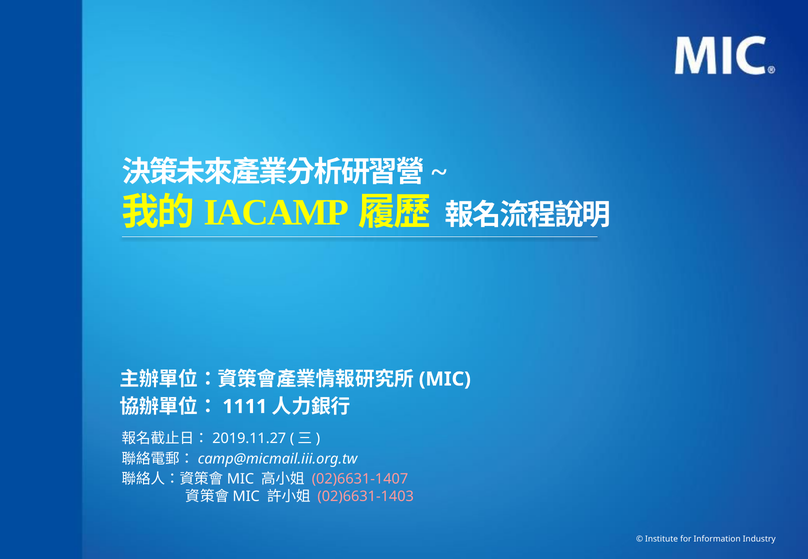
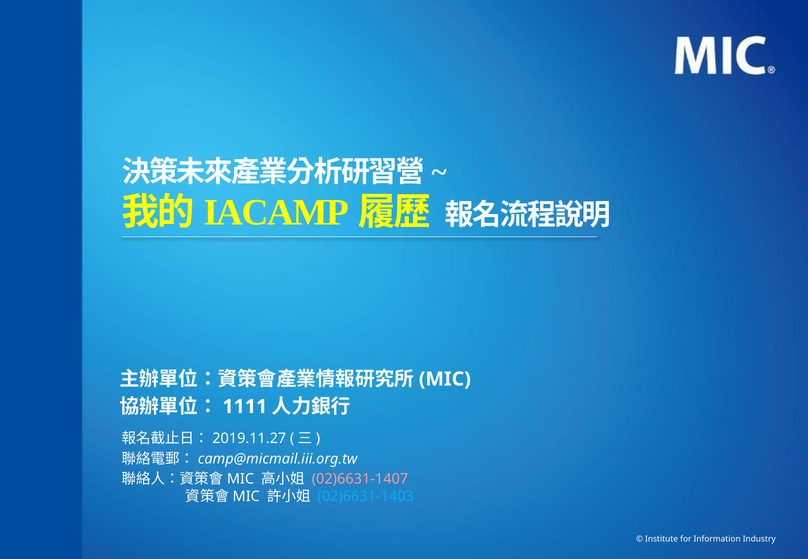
02)6631-1403 colour: pink -> light blue
